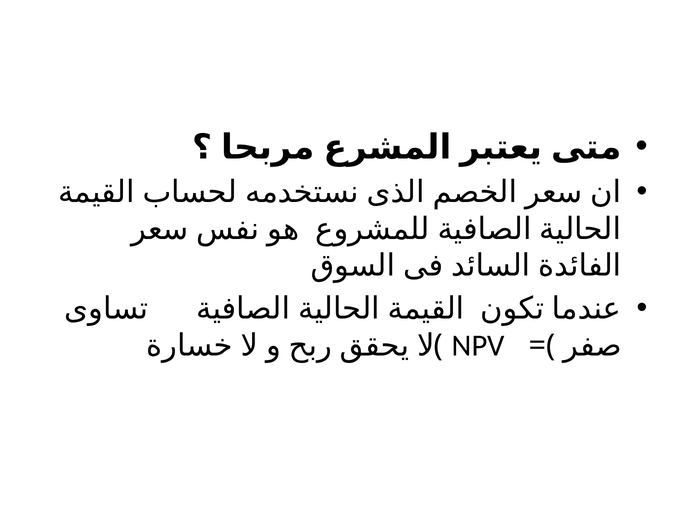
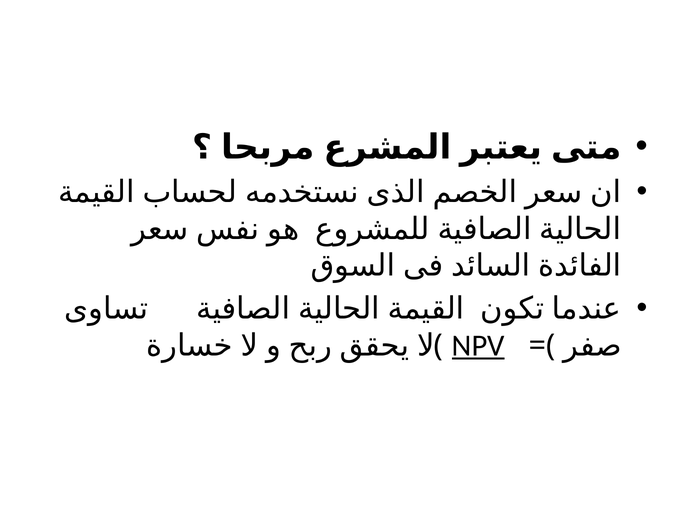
NPV underline: none -> present
